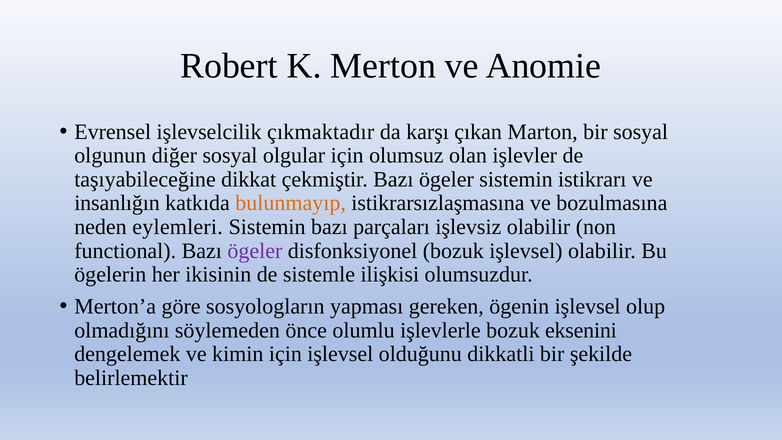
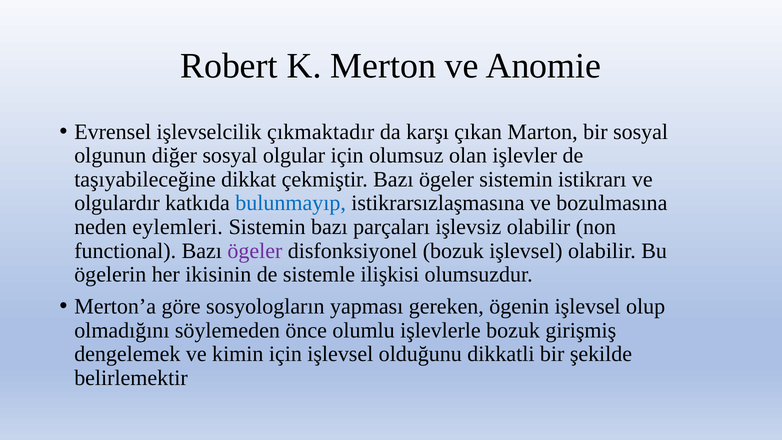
insanlığın: insanlığın -> olgulardır
bulunmayıp colour: orange -> blue
eksenini: eksenini -> girişmiş
